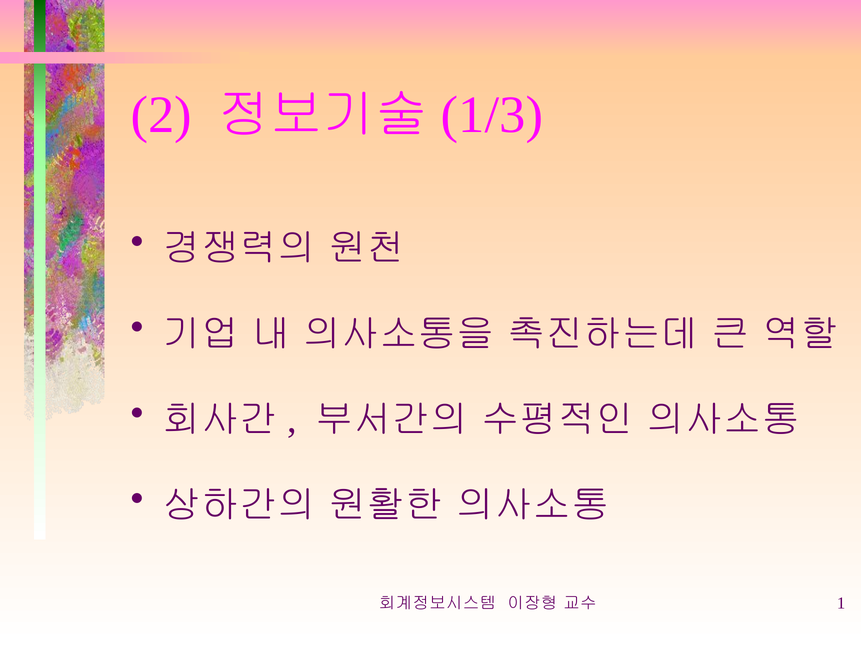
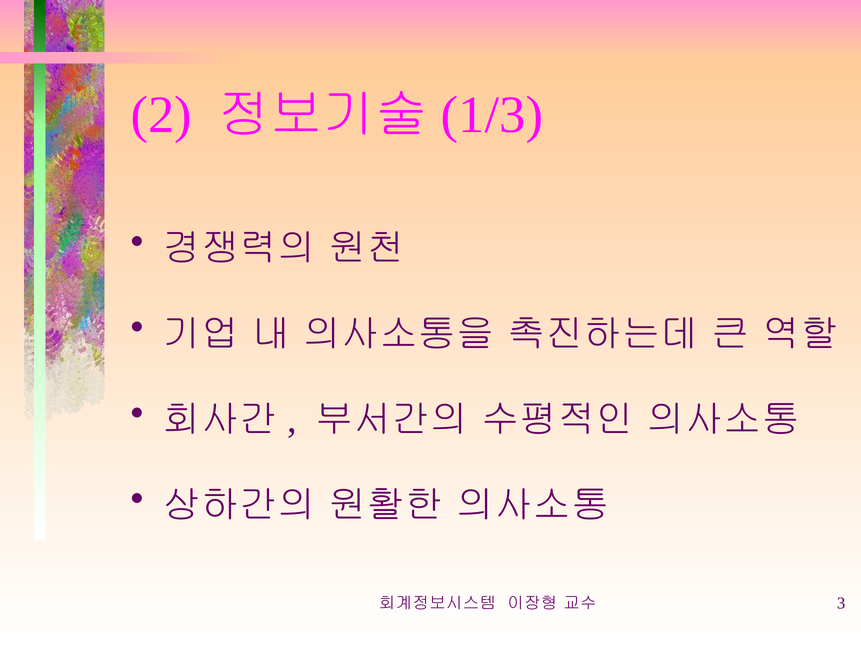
1: 1 -> 3
